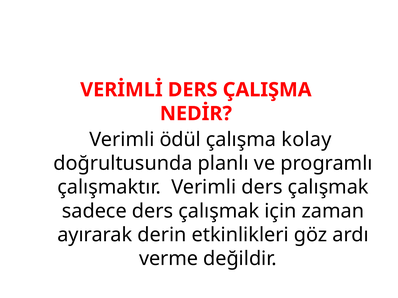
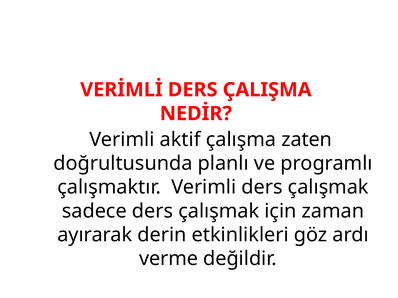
ödül: ödül -> aktif
kolay: kolay -> zaten
